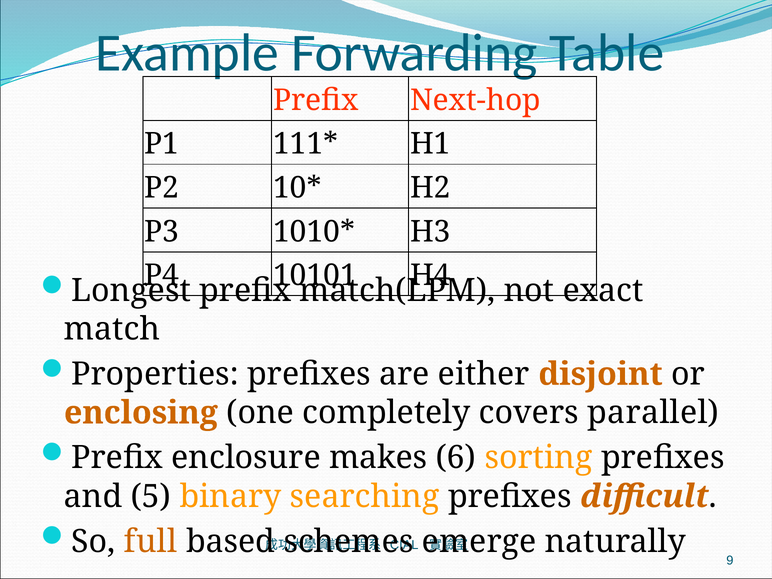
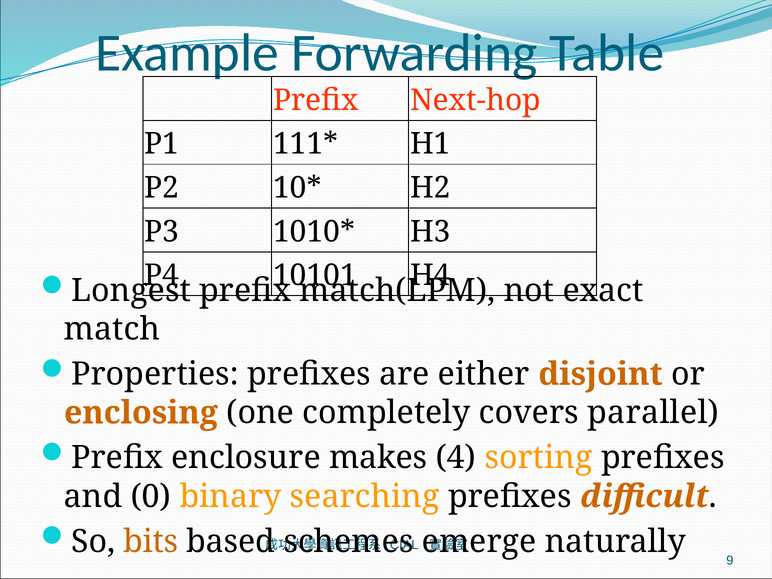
6: 6 -> 4
5: 5 -> 0
full: full -> bits
